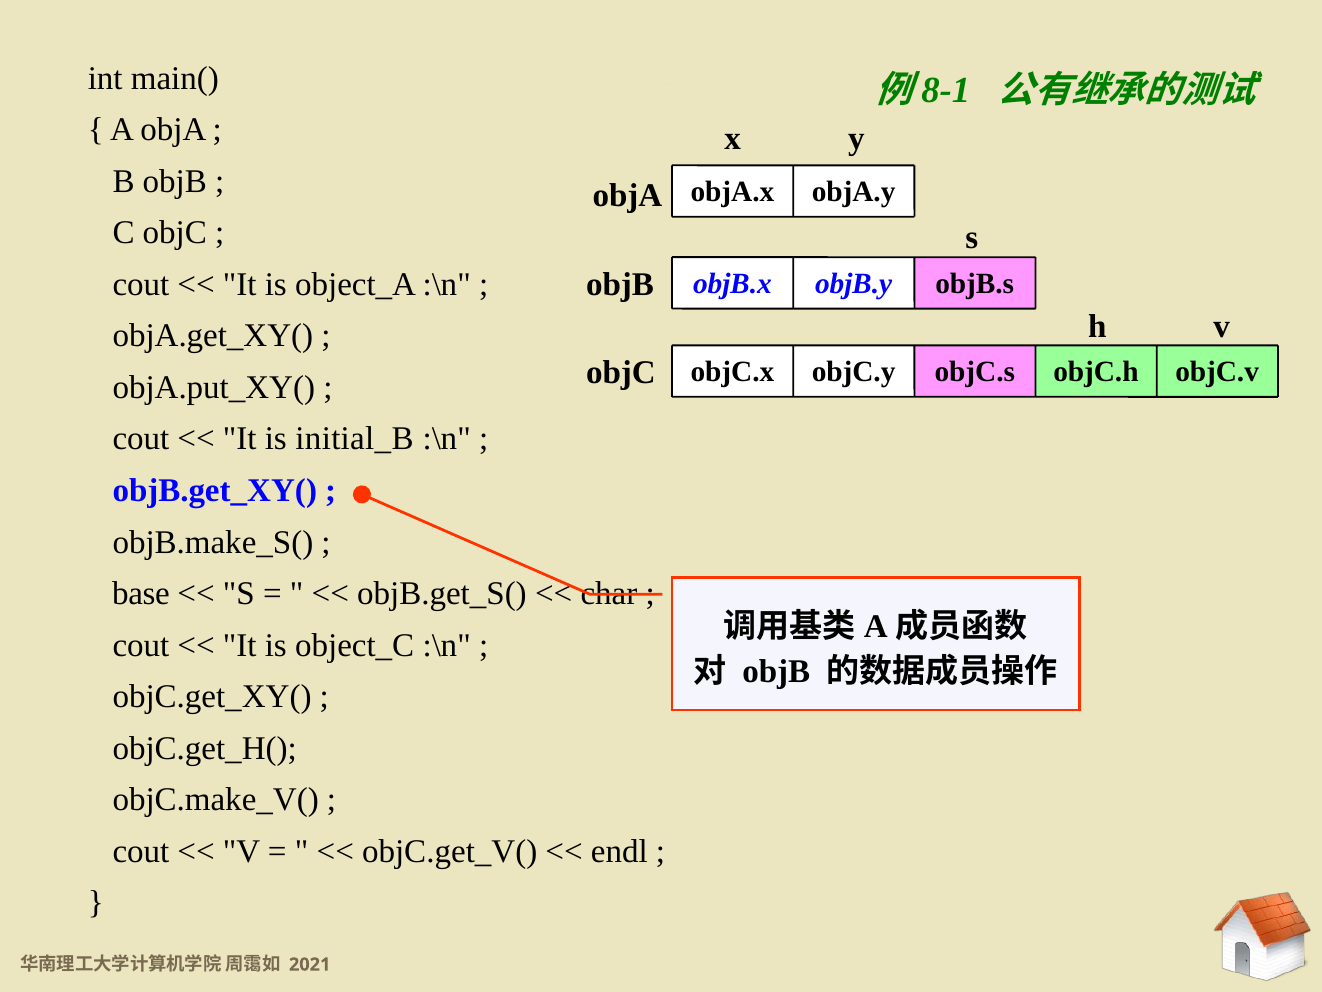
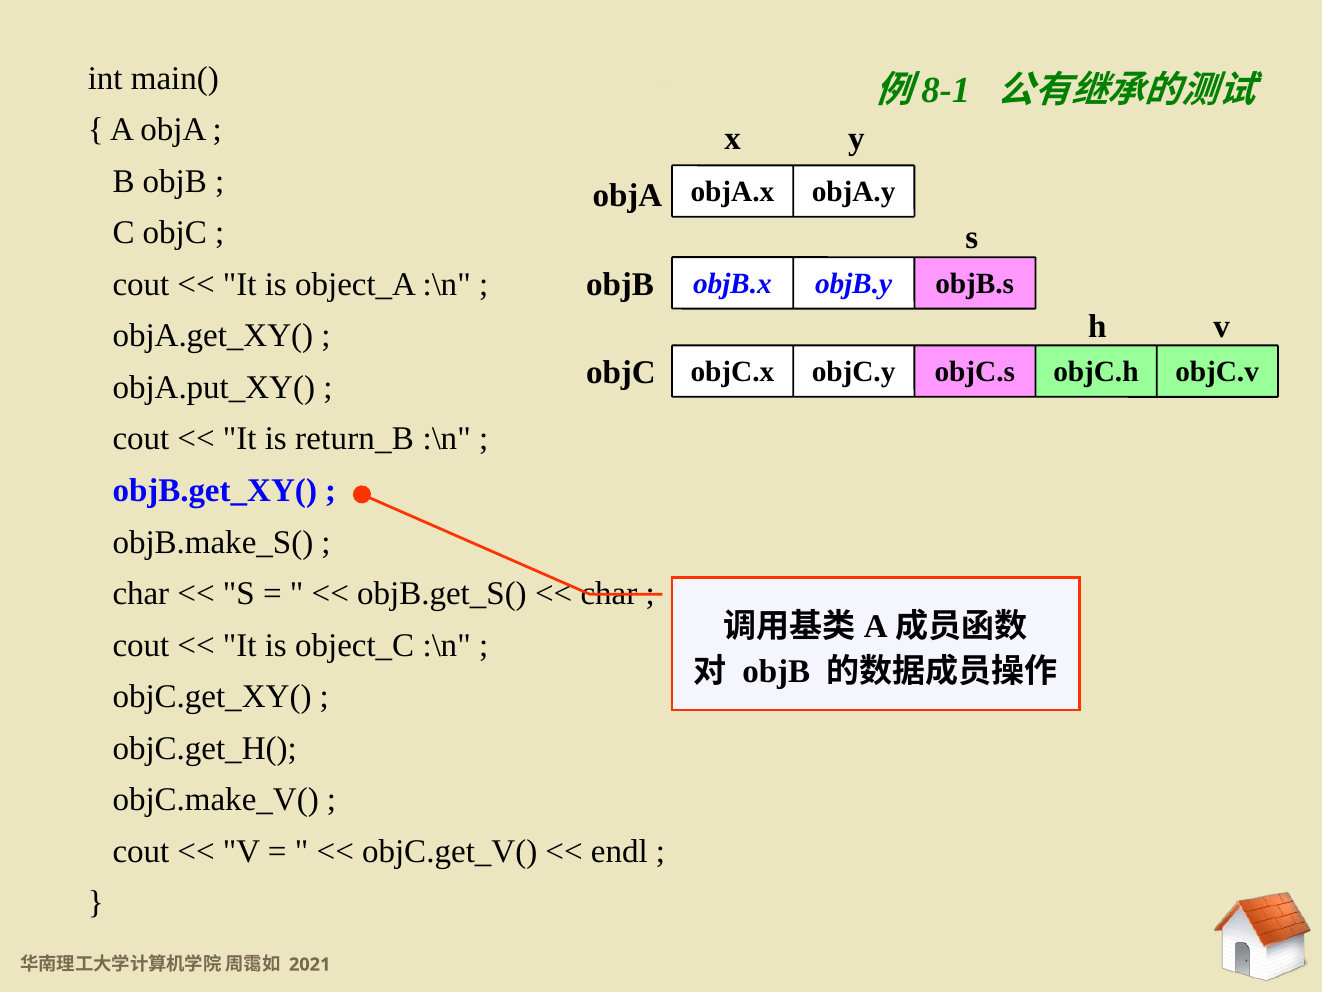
initial_B: initial_B -> return_B
base at (141, 593): base -> char
